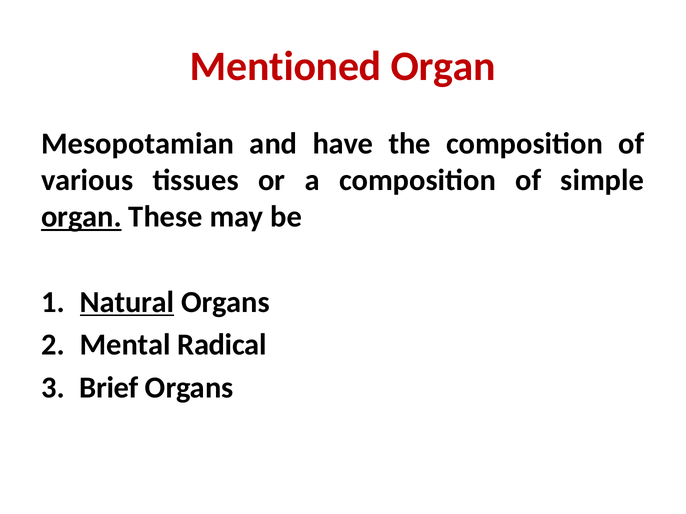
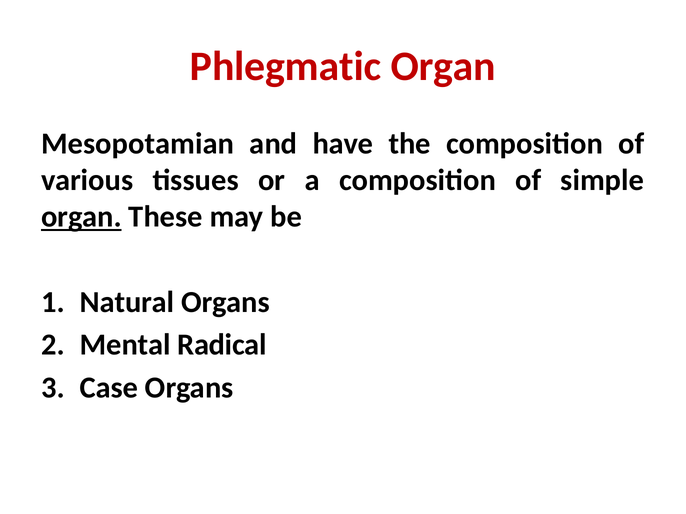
Mentioned: Mentioned -> Phlegmatic
Natural underline: present -> none
Brief: Brief -> Case
